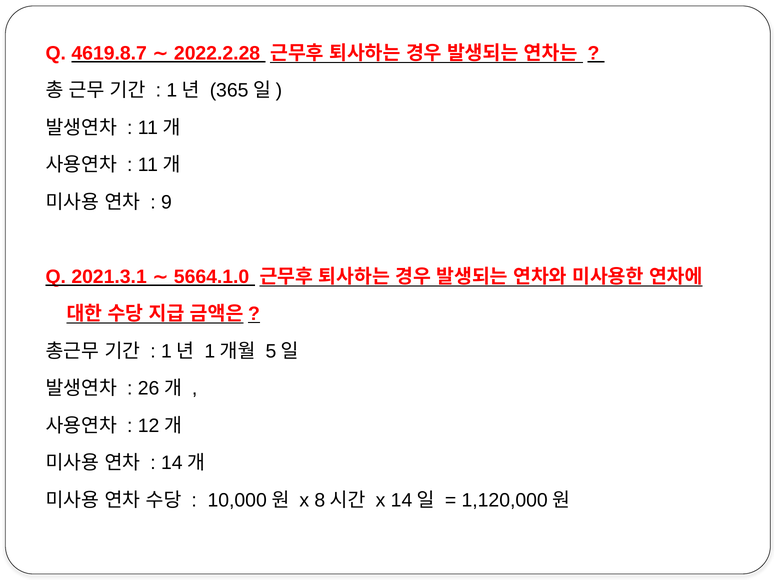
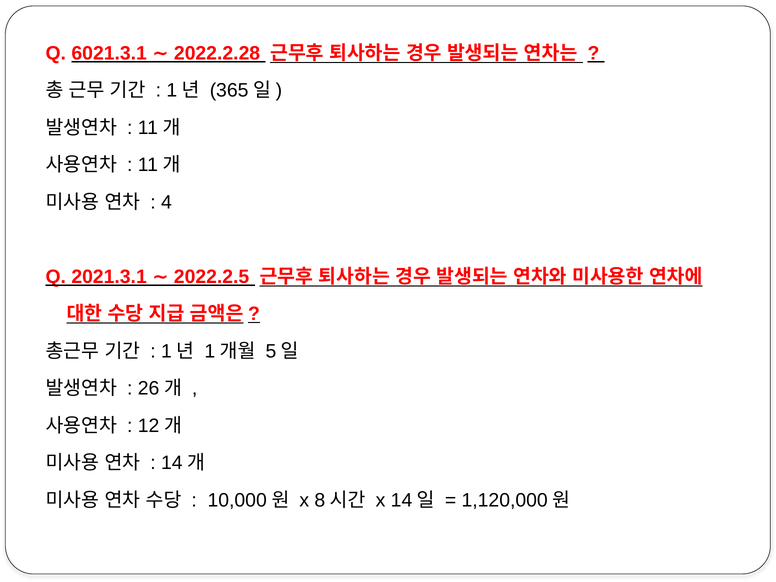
4619.8.7: 4619.8.7 -> 6021.3.1
9: 9 -> 4
5664.1.0: 5664.1.0 -> 2022.2.5
